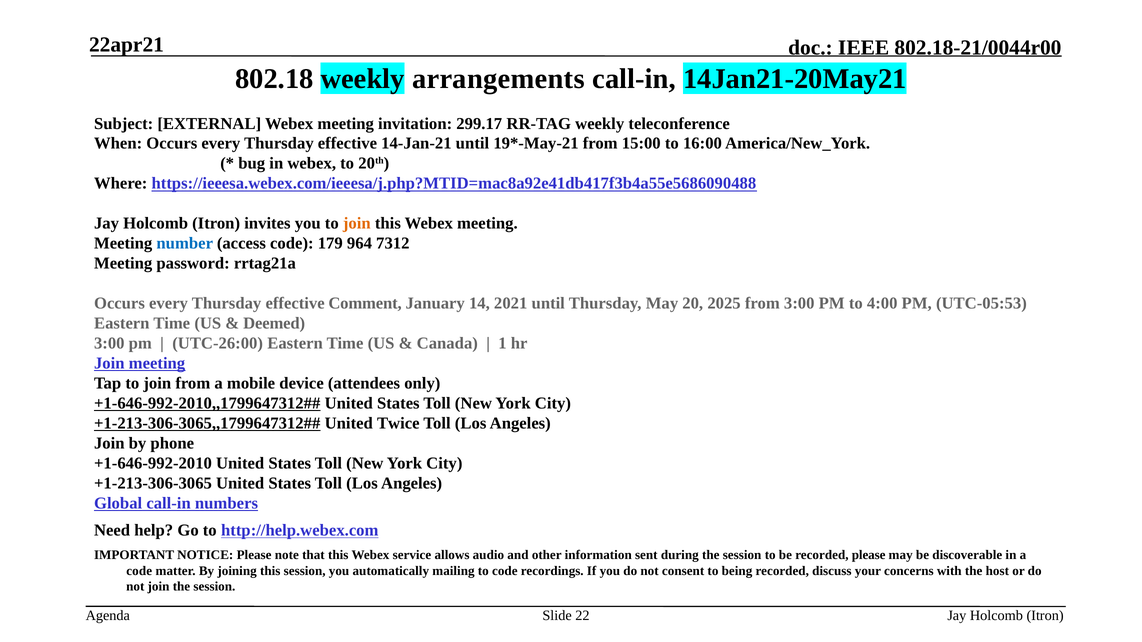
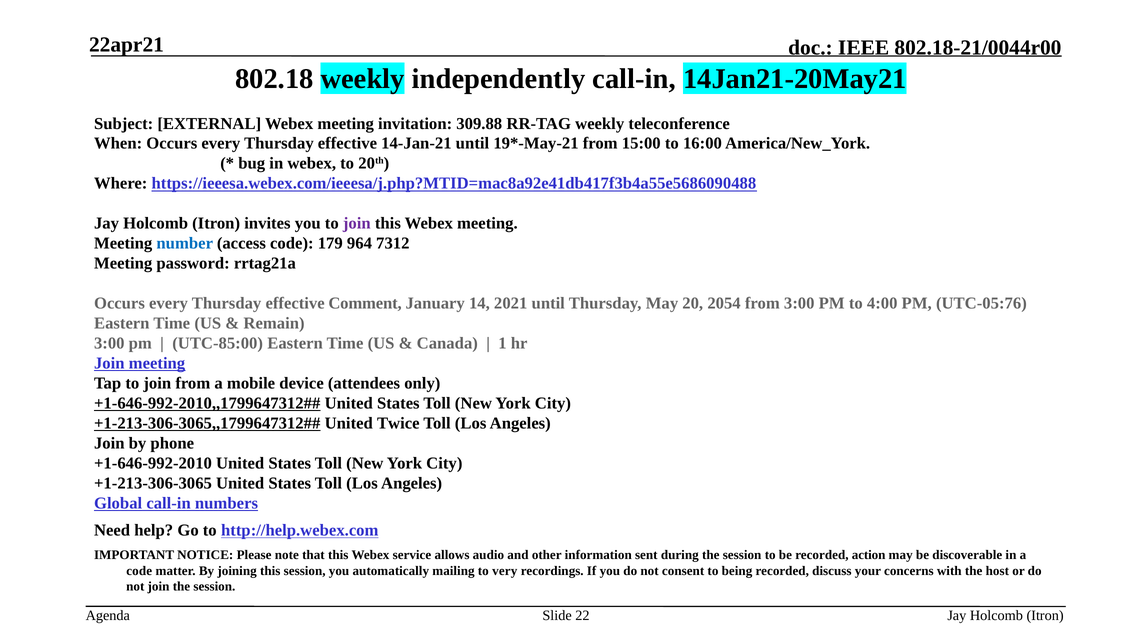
arrangements: arrangements -> independently
299.17: 299.17 -> 309.88
join at (357, 224) colour: orange -> purple
2025: 2025 -> 2054
UTC-05:53: UTC-05:53 -> UTC-05:76
Deemed: Deemed -> Remain
UTC-26:00: UTC-26:00 -> UTC-85:00
recorded please: please -> action
to code: code -> very
